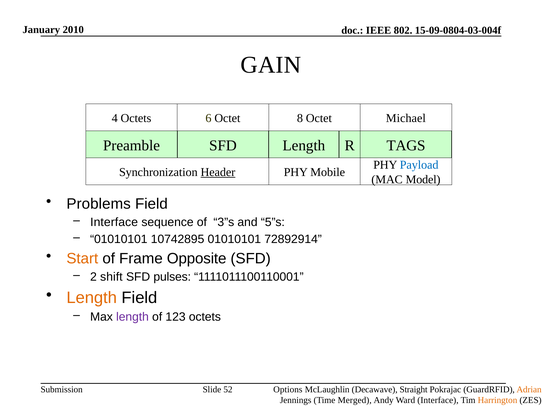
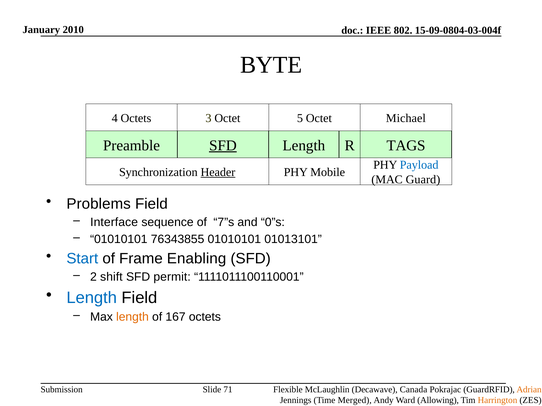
GAIN: GAIN -> BYTE
6: 6 -> 3
8: 8 -> 5
SFD at (223, 146) underline: none -> present
Model: Model -> Guard
3”s: 3”s -> 7”s
5”s: 5”s -> 0”s
10742895: 10742895 -> 76343855
72892914: 72892914 -> 01013101
Start colour: orange -> blue
Opposite: Opposite -> Enabling
pulses: pulses -> permit
Length at (92, 298) colour: orange -> blue
length at (132, 317) colour: purple -> orange
123: 123 -> 167
52: 52 -> 71
Options: Options -> Flexible
Straight: Straight -> Canada
Ward Interface: Interface -> Allowing
